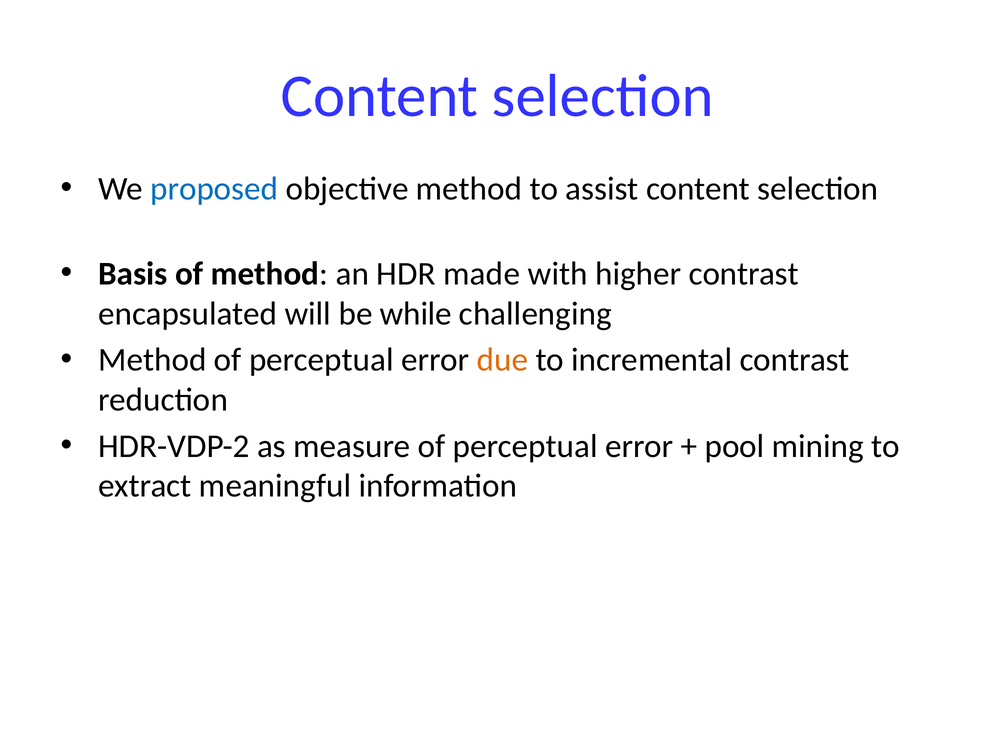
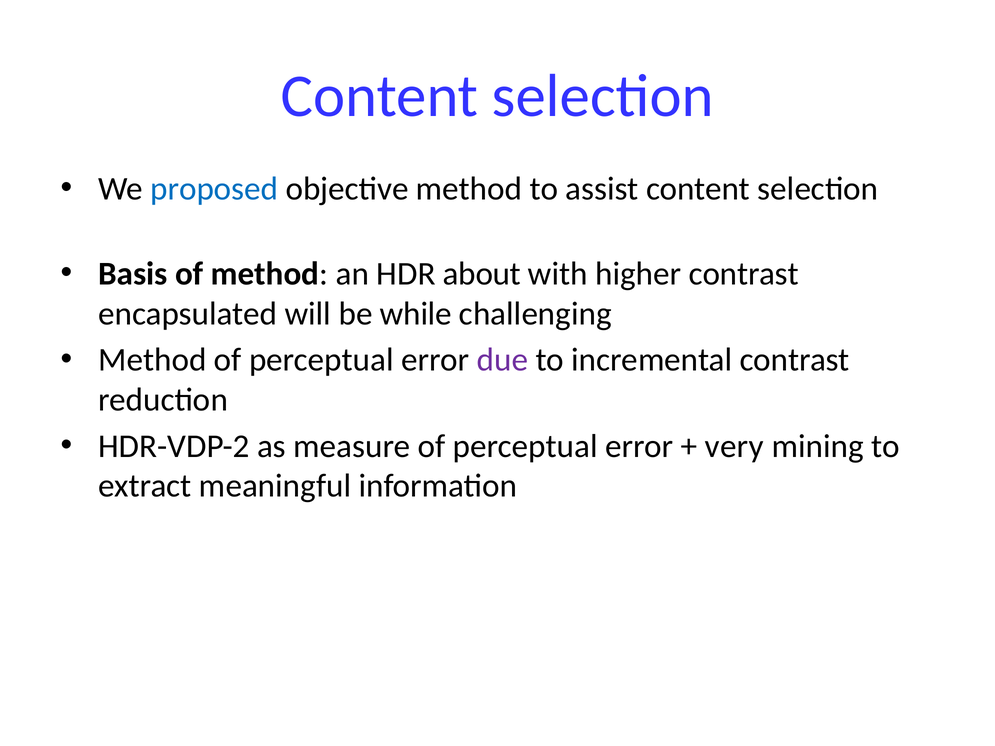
made: made -> about
due colour: orange -> purple
pool: pool -> very
